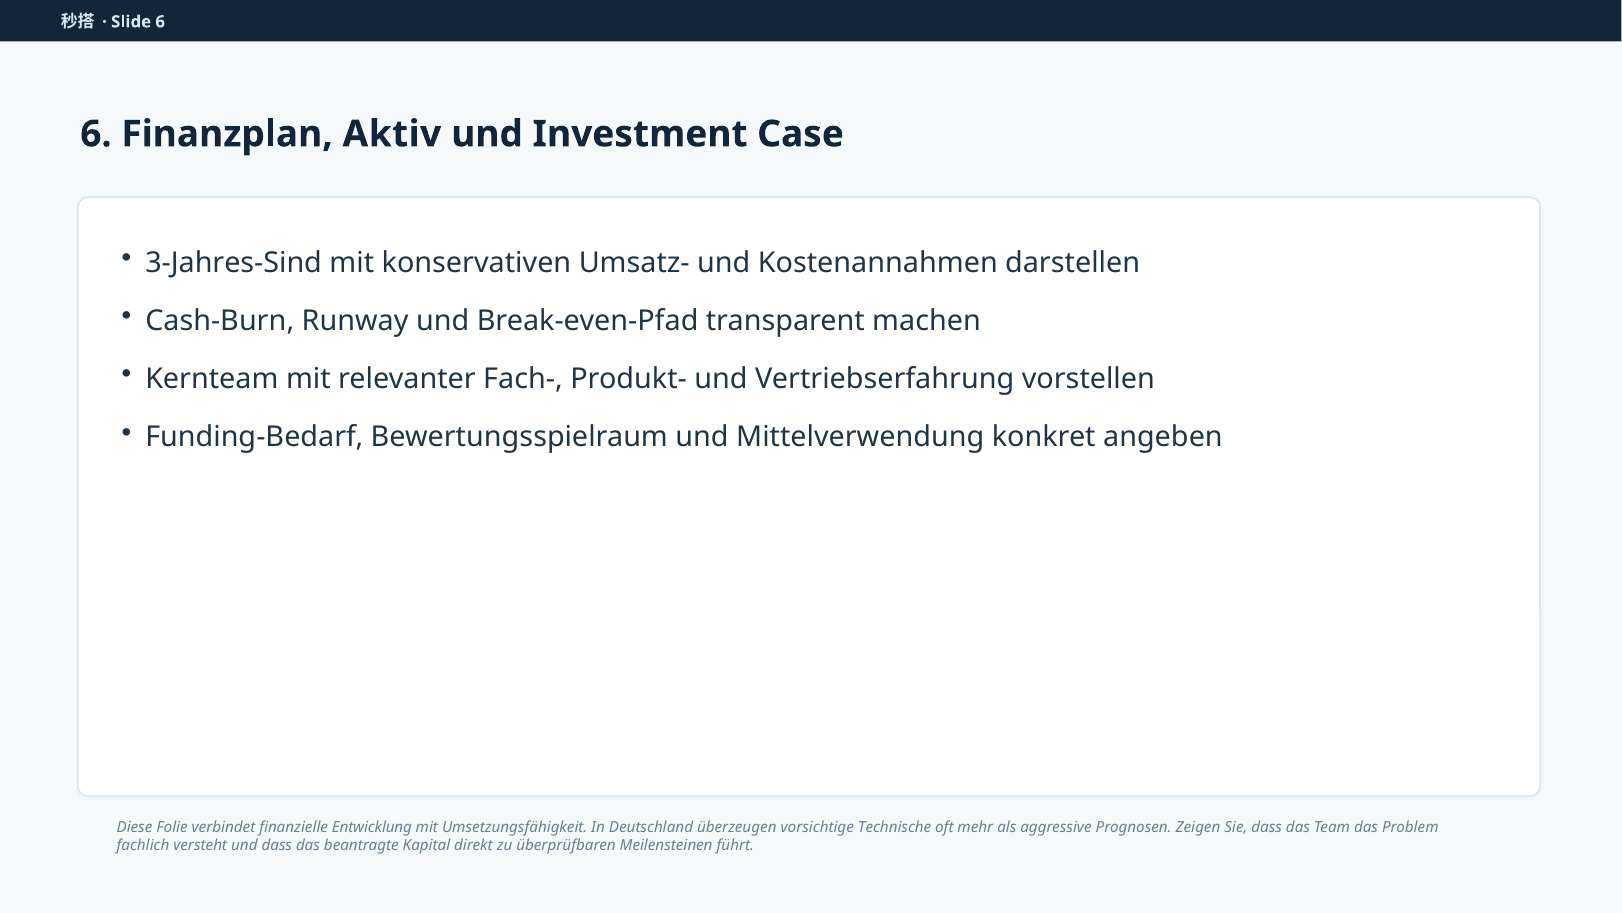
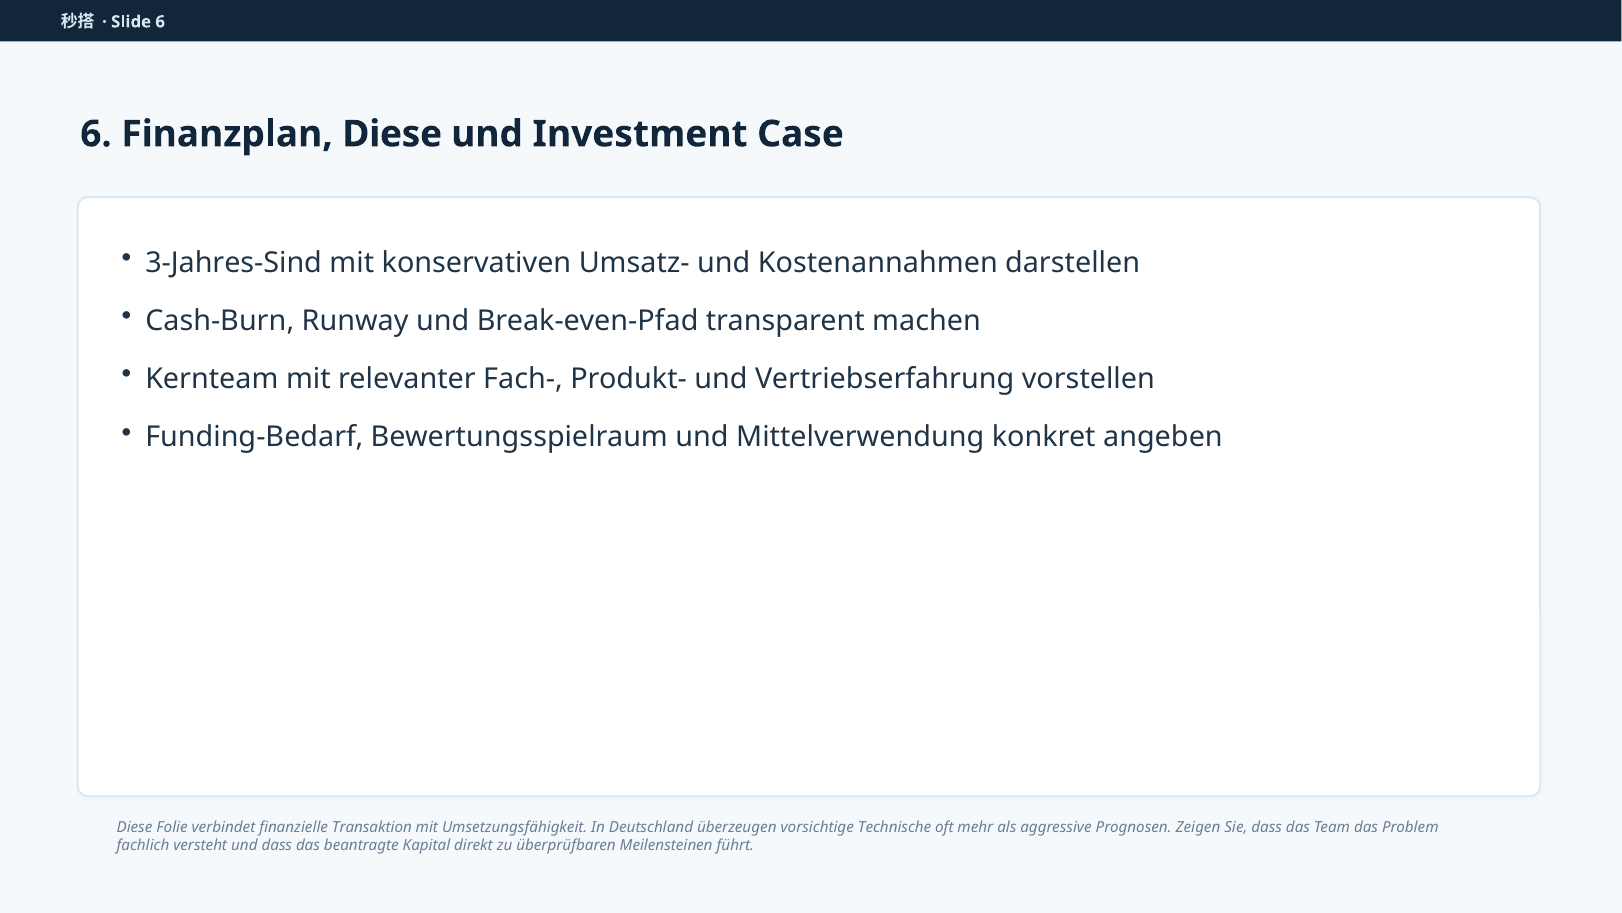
Finanzplan Aktiv: Aktiv -> Diese
Entwicklung: Entwicklung -> Transaktion
